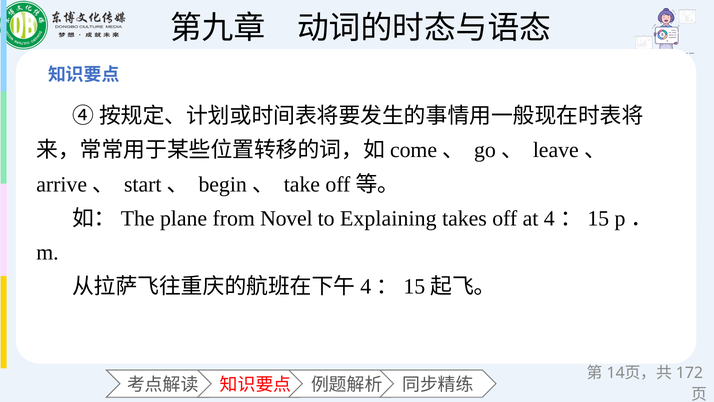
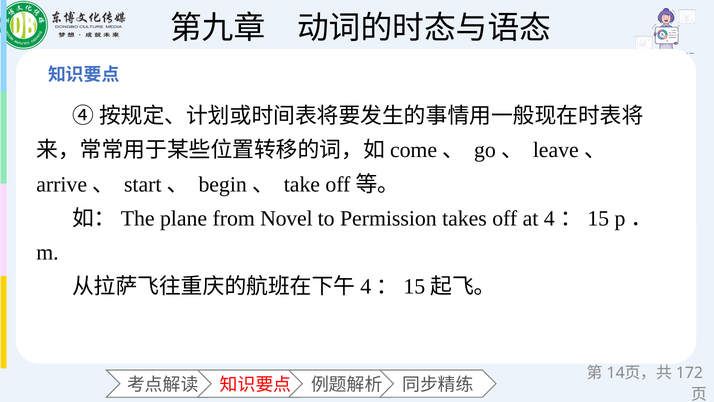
Explaining: Explaining -> Permission
